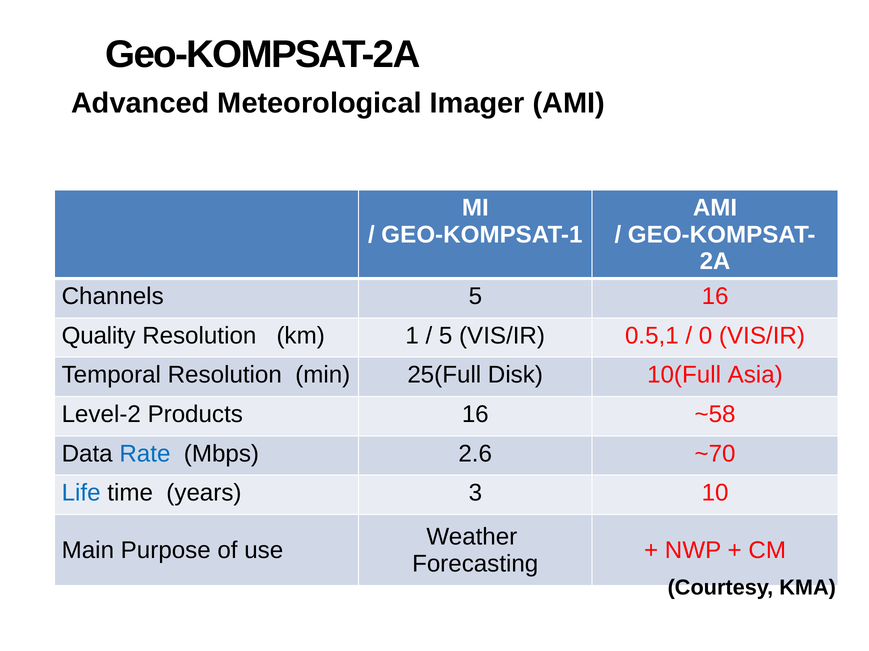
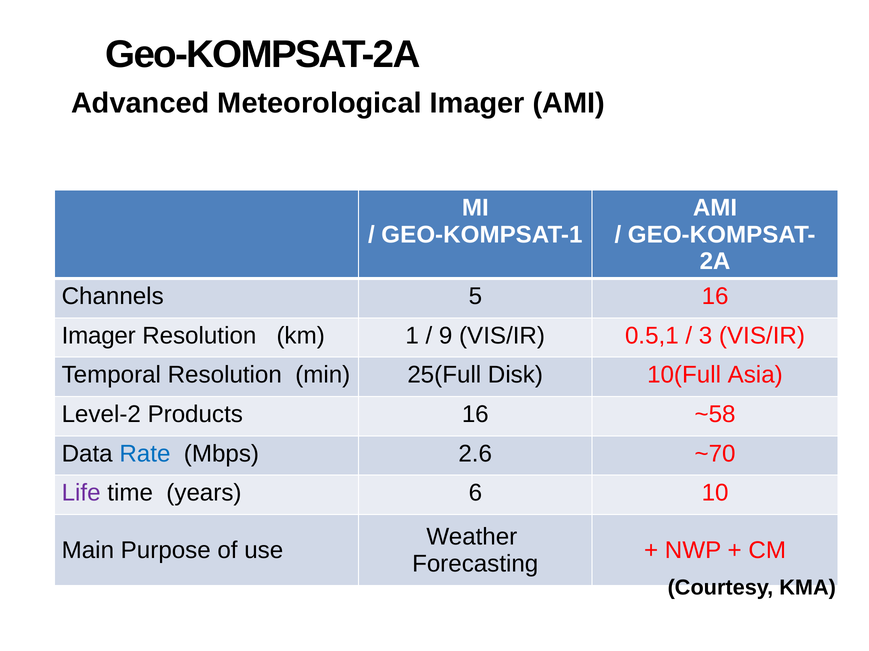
Quality at (99, 336): Quality -> Imager
5 at (446, 336): 5 -> 9
0: 0 -> 3
Life colour: blue -> purple
3: 3 -> 6
